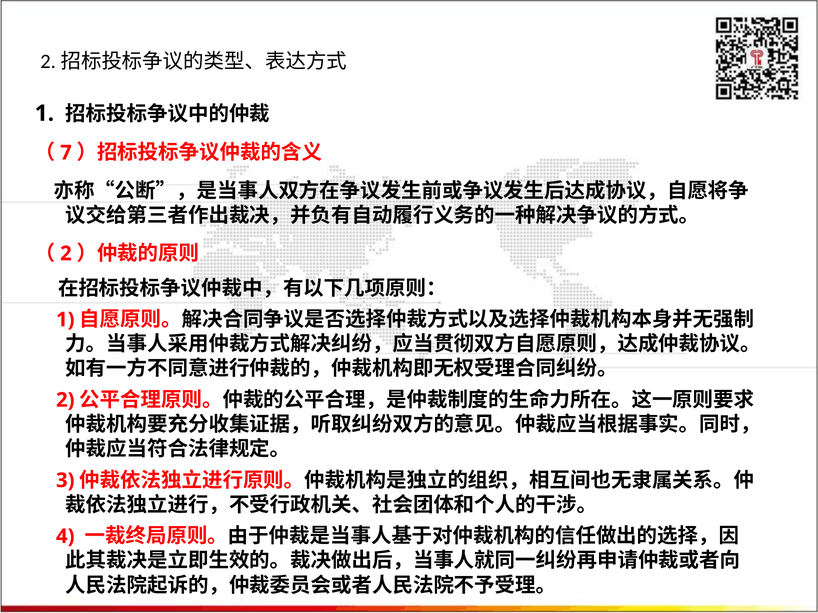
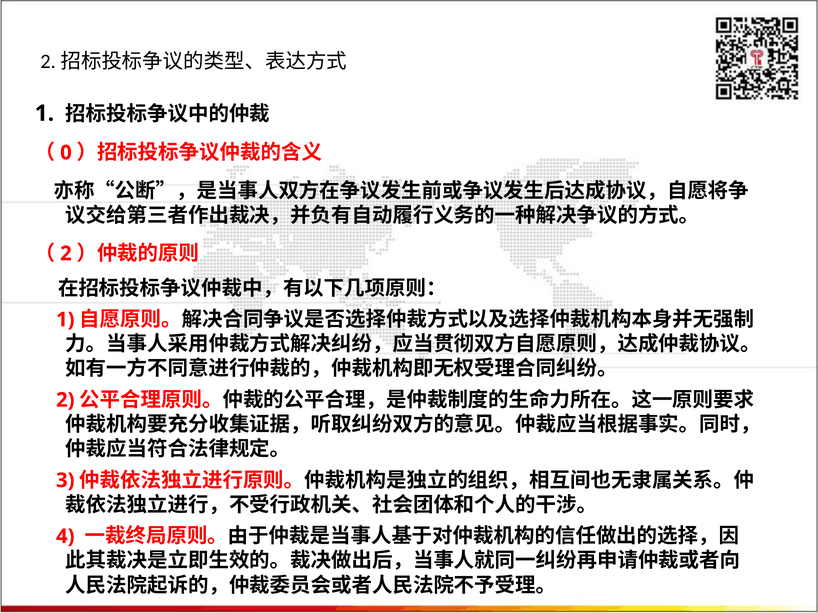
7: 7 -> 0
